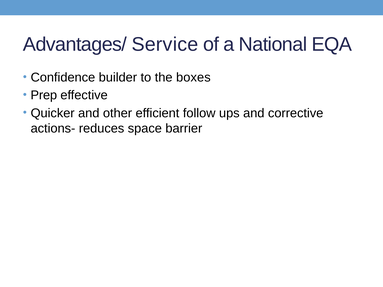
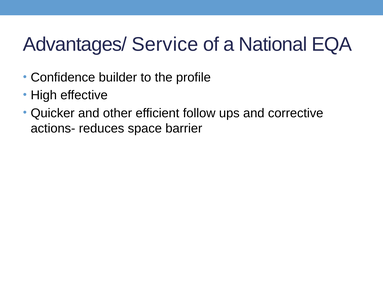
boxes: boxes -> profile
Prep: Prep -> High
